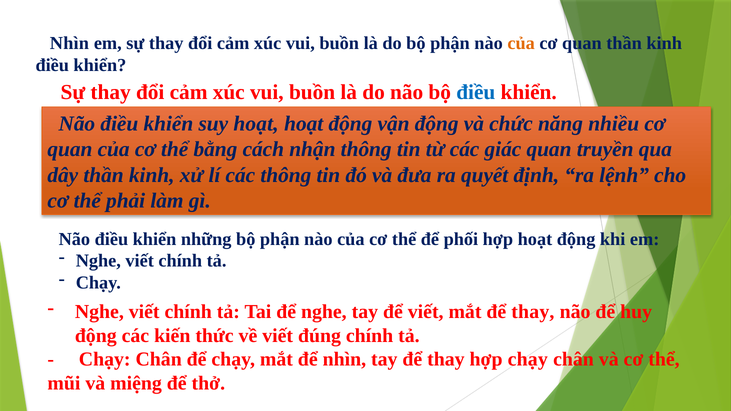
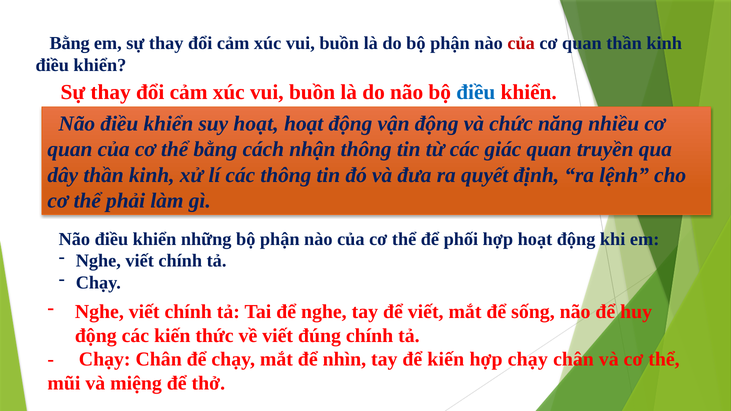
Nhìn at (69, 43): Nhìn -> Bằng
của at (521, 43) colour: orange -> red
mắt để thay: thay -> sống
tay để thay: thay -> kiến
